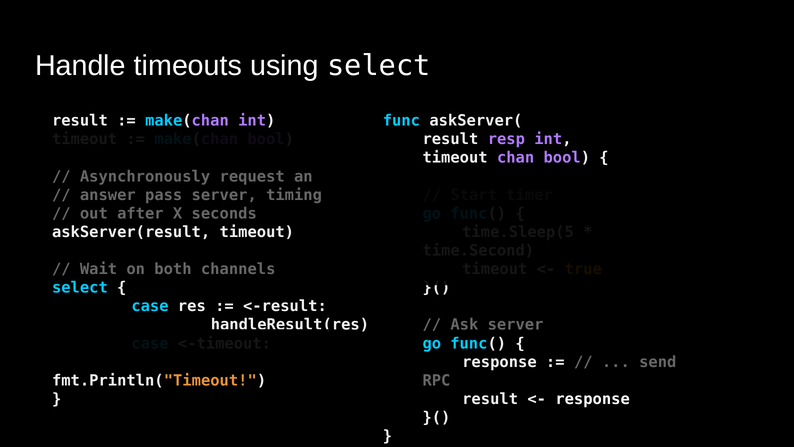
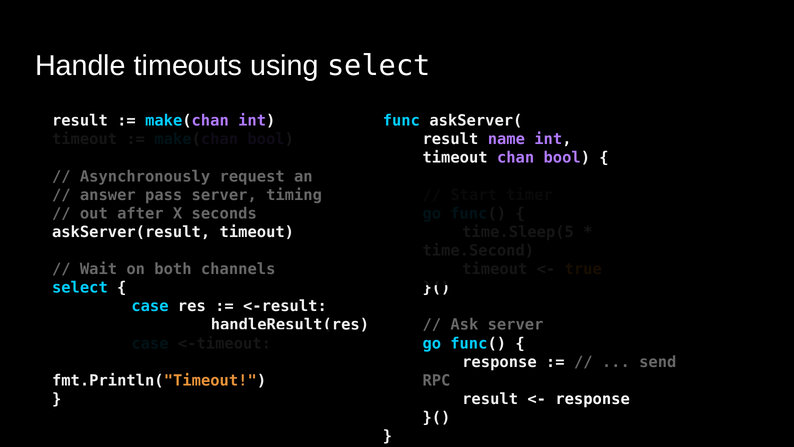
resp: resp -> name
